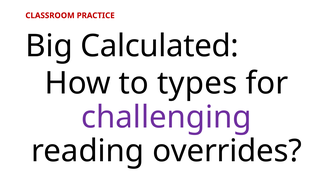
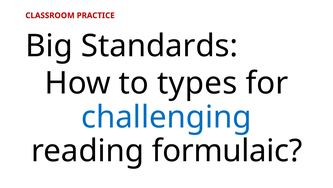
Calculated: Calculated -> Standards
challenging colour: purple -> blue
overrides: overrides -> formulaic
